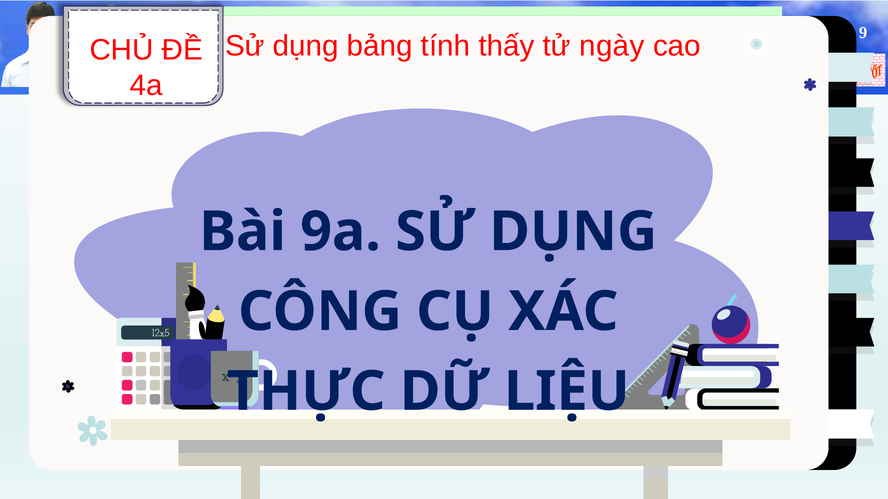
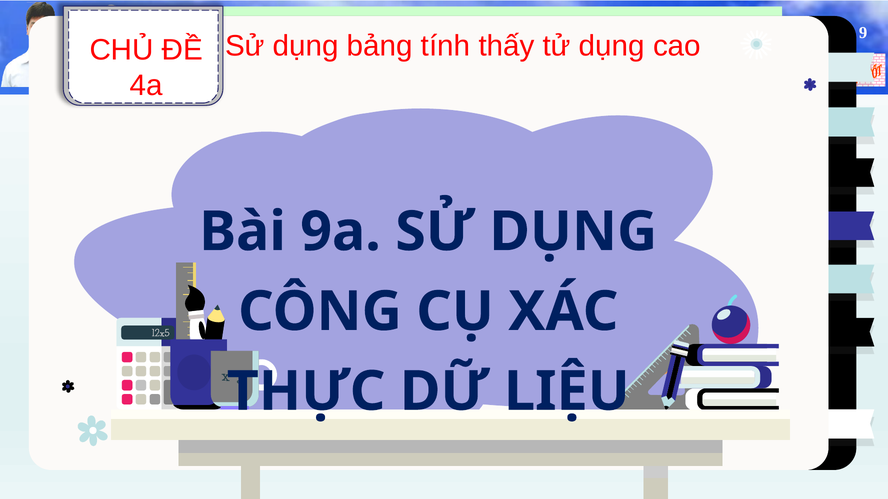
ngày at (612, 46): ngày -> dụng
